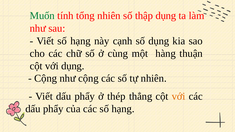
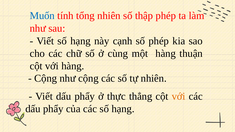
Muốn colour: green -> blue
thập dụng: dụng -> phép
số dụng: dụng -> phép
với dụng: dụng -> hàng
thép: thép -> thực
